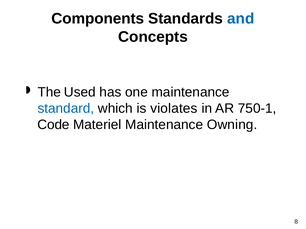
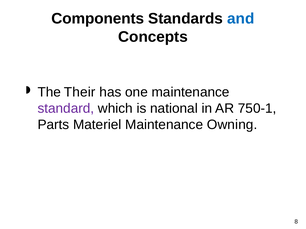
Used: Used -> Their
standard colour: blue -> purple
violates: violates -> national
Code: Code -> Parts
